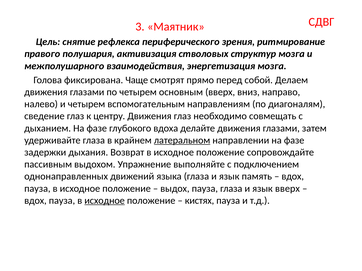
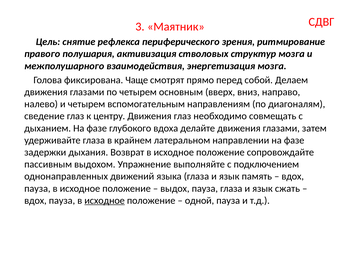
латеральном underline: present -> none
язык вверх: вверх -> сжать
кистях: кистях -> одной
